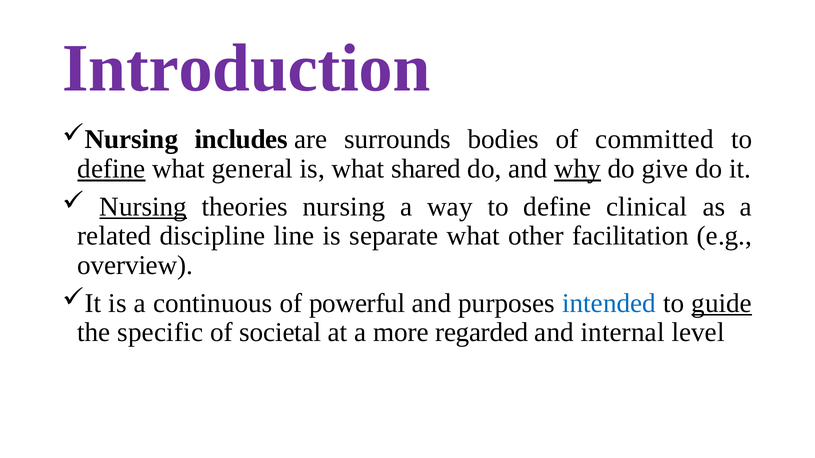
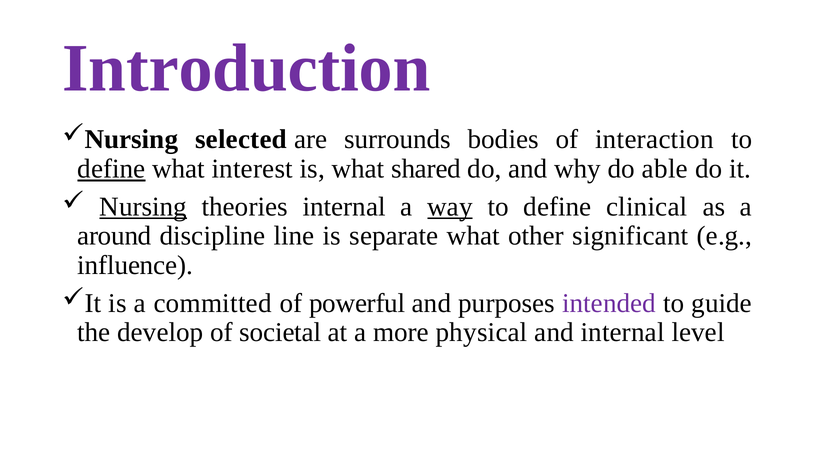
includes: includes -> selected
committed: committed -> interaction
general: general -> interest
why underline: present -> none
give: give -> able
theories nursing: nursing -> internal
way underline: none -> present
related: related -> around
facilitation: facilitation -> significant
overview: overview -> influence
continuous: continuous -> committed
intended colour: blue -> purple
guide underline: present -> none
specific: specific -> develop
regarded: regarded -> physical
